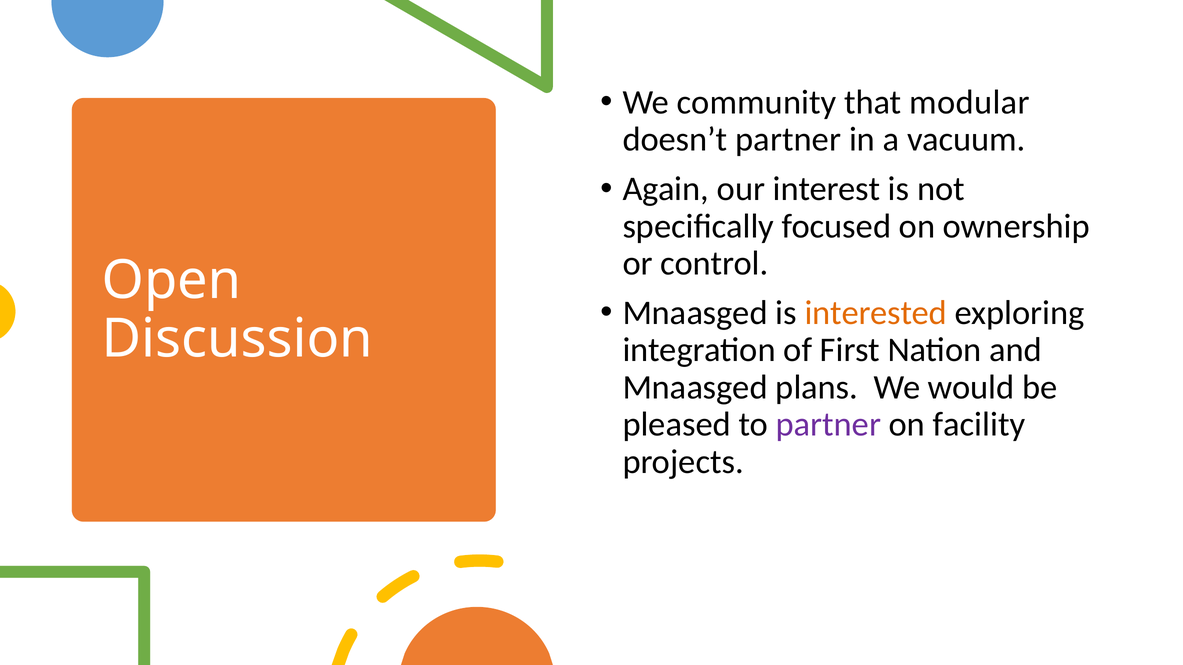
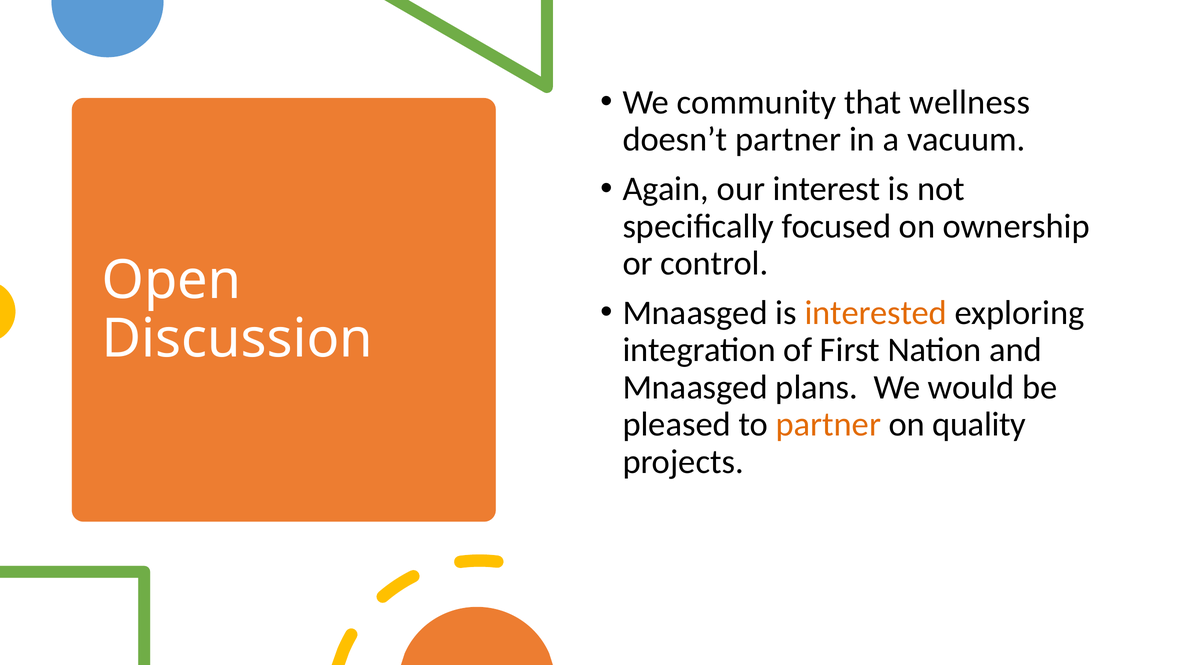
modular: modular -> wellness
partner at (828, 425) colour: purple -> orange
facility: facility -> quality
